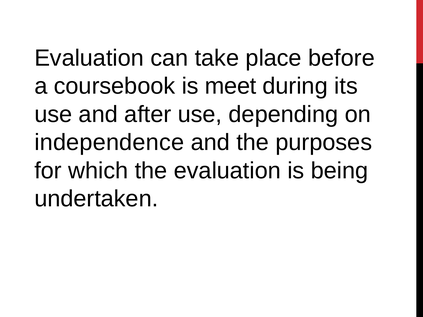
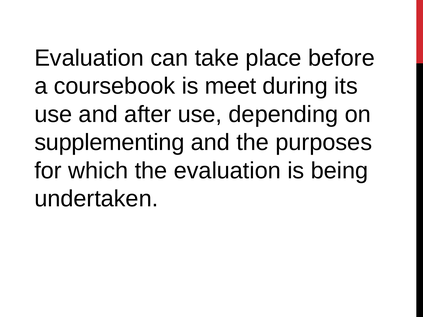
independence: independence -> supplementing
